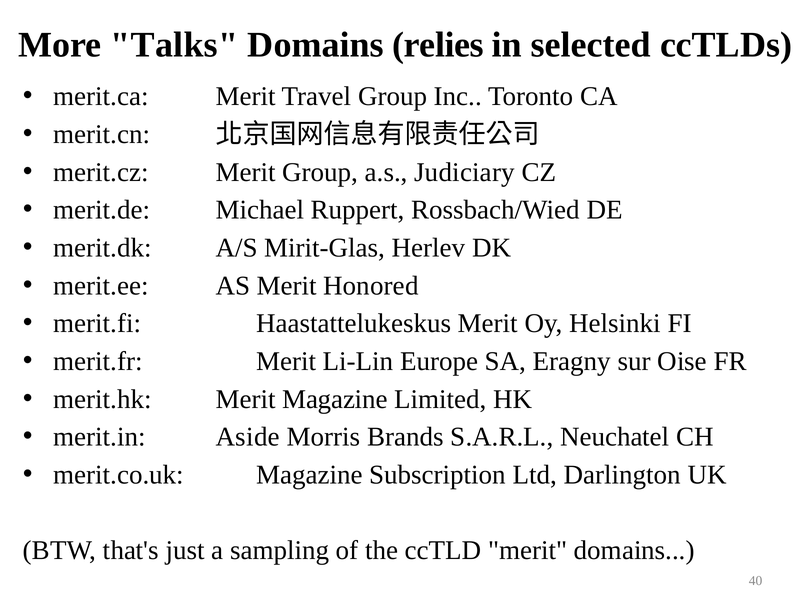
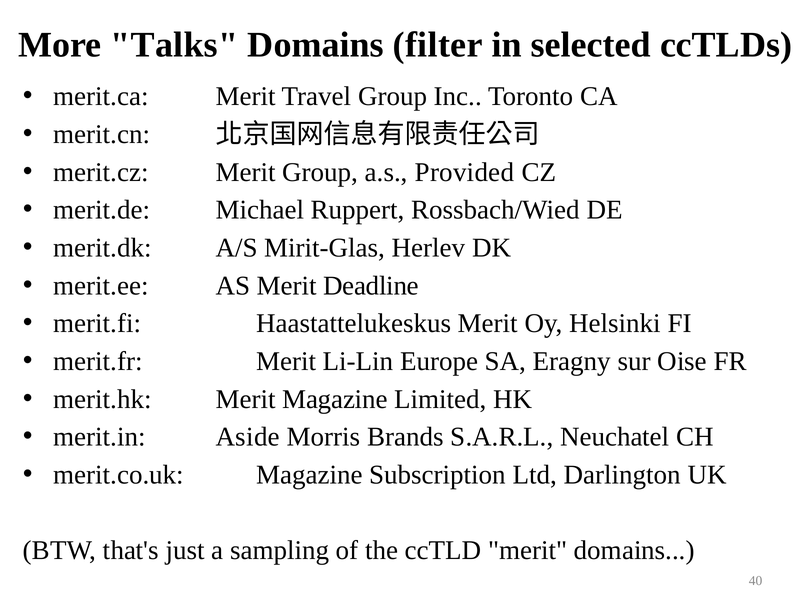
relies: relies -> filter
Judiciary: Judiciary -> Provided
Honored: Honored -> Deadline
